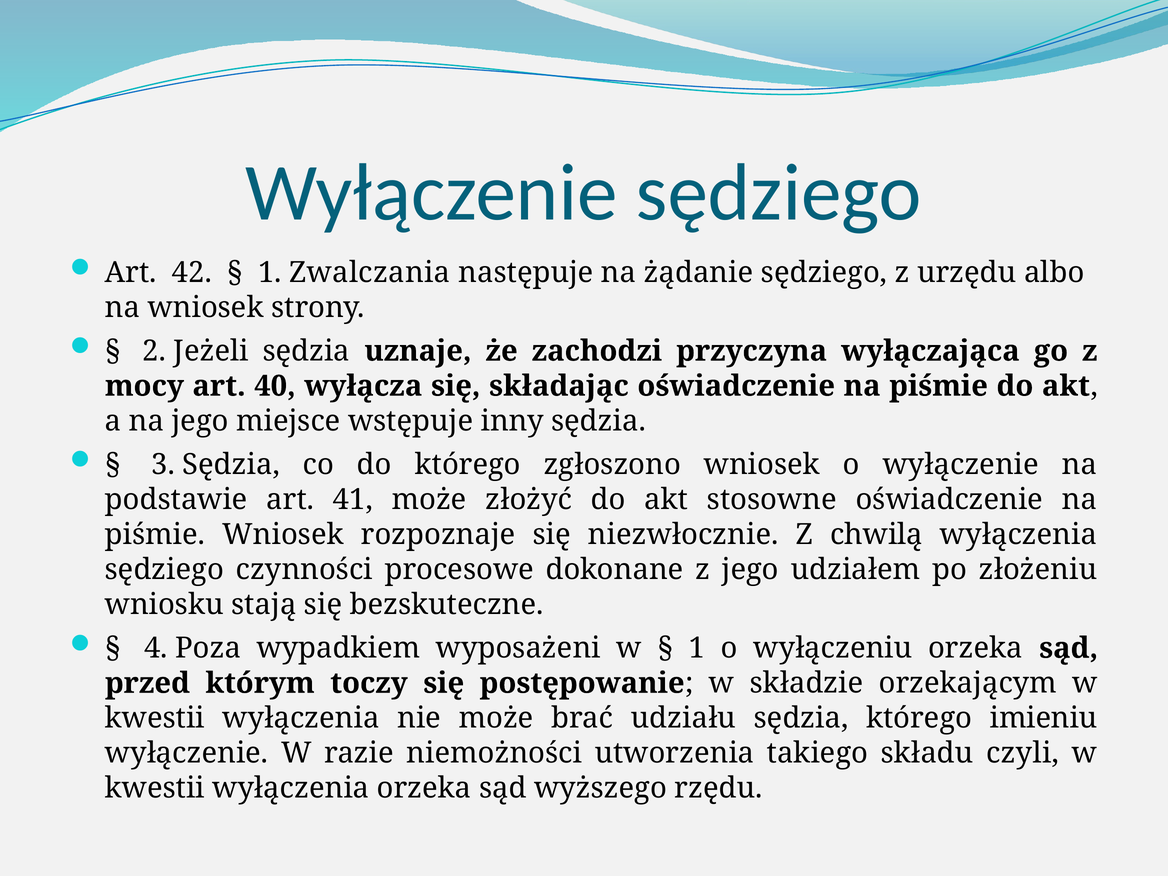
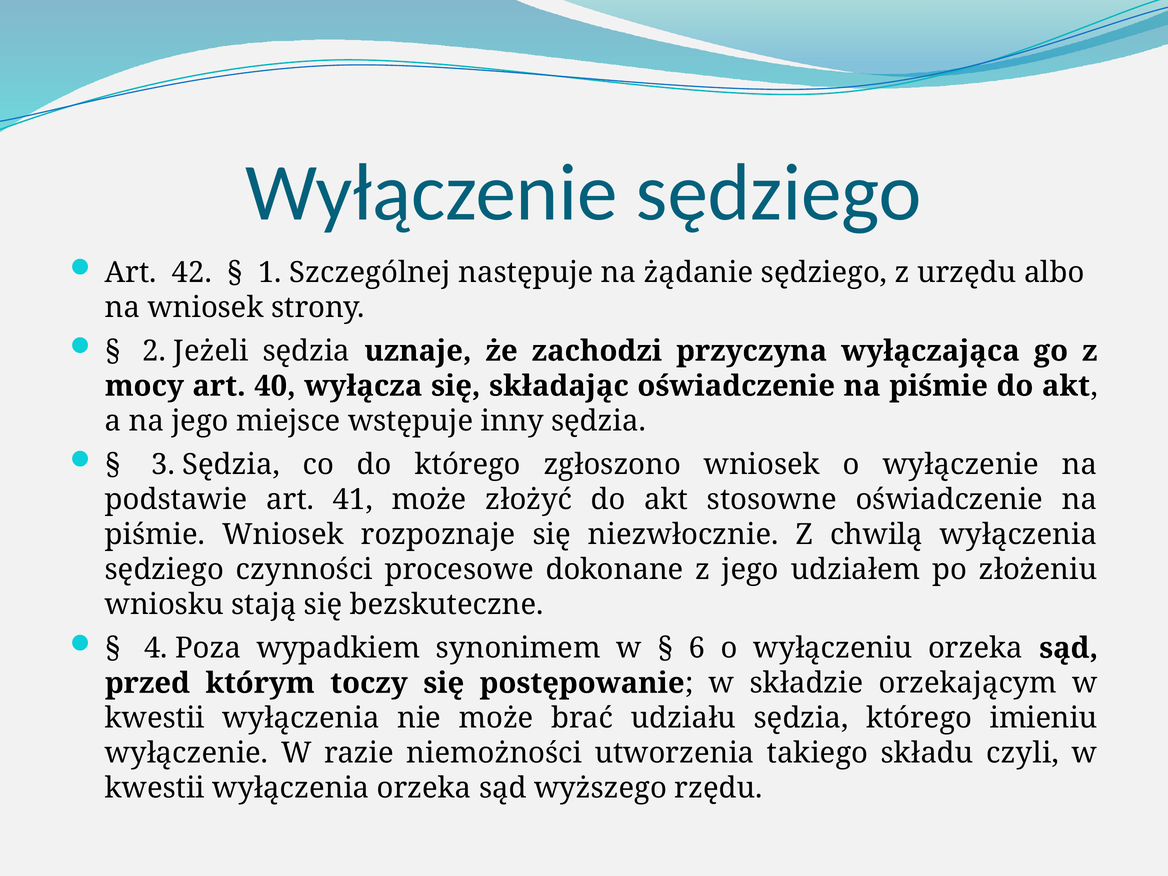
Zwalczania: Zwalczania -> Szczególnej
wyposażeni: wyposażeni -> synonimem
1 at (697, 648): 1 -> 6
